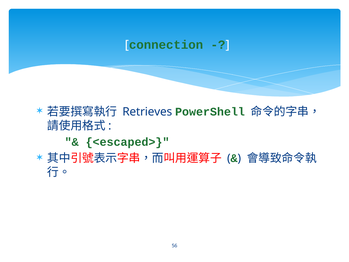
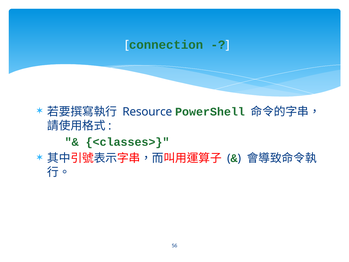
Retrieves: Retrieves -> Resource
<escaped>: <escaped> -> <classes>
